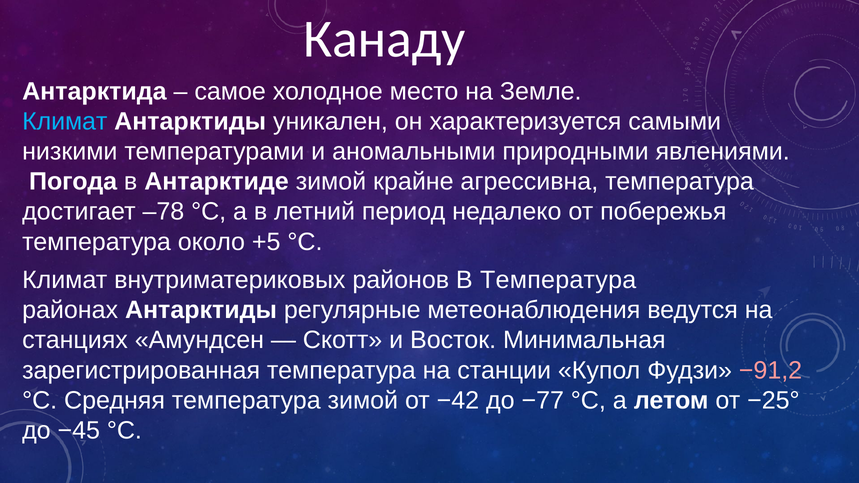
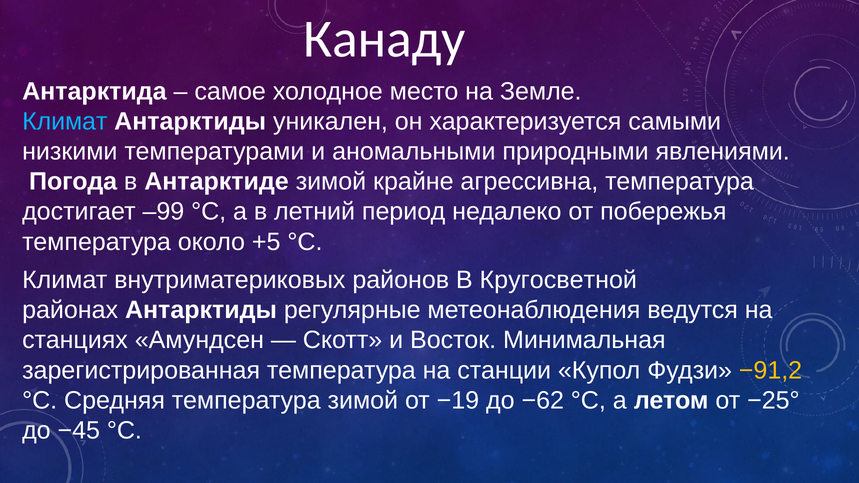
–78: –78 -> –99
В Температура: Температура -> Кругосветной
−91,2 colour: pink -> yellow
−42: −42 -> −19
−77: −77 -> −62
